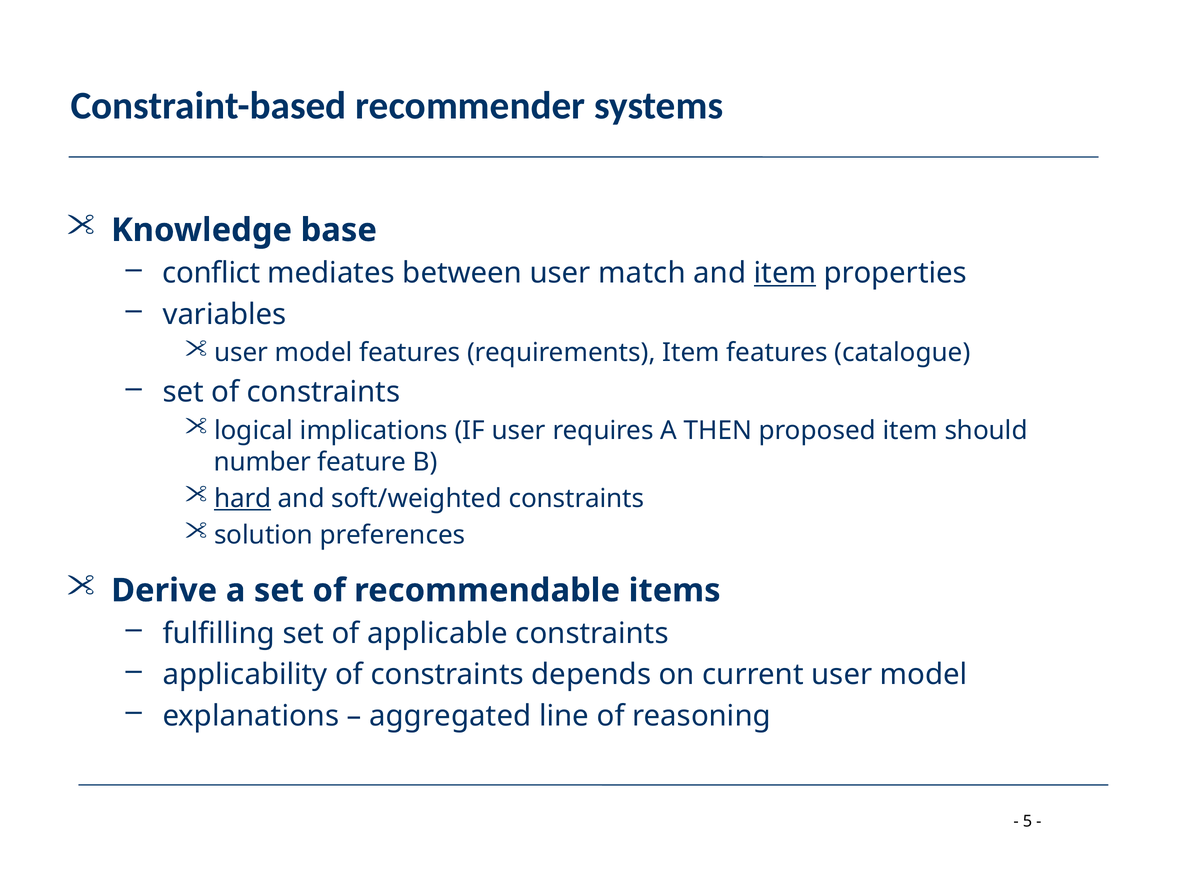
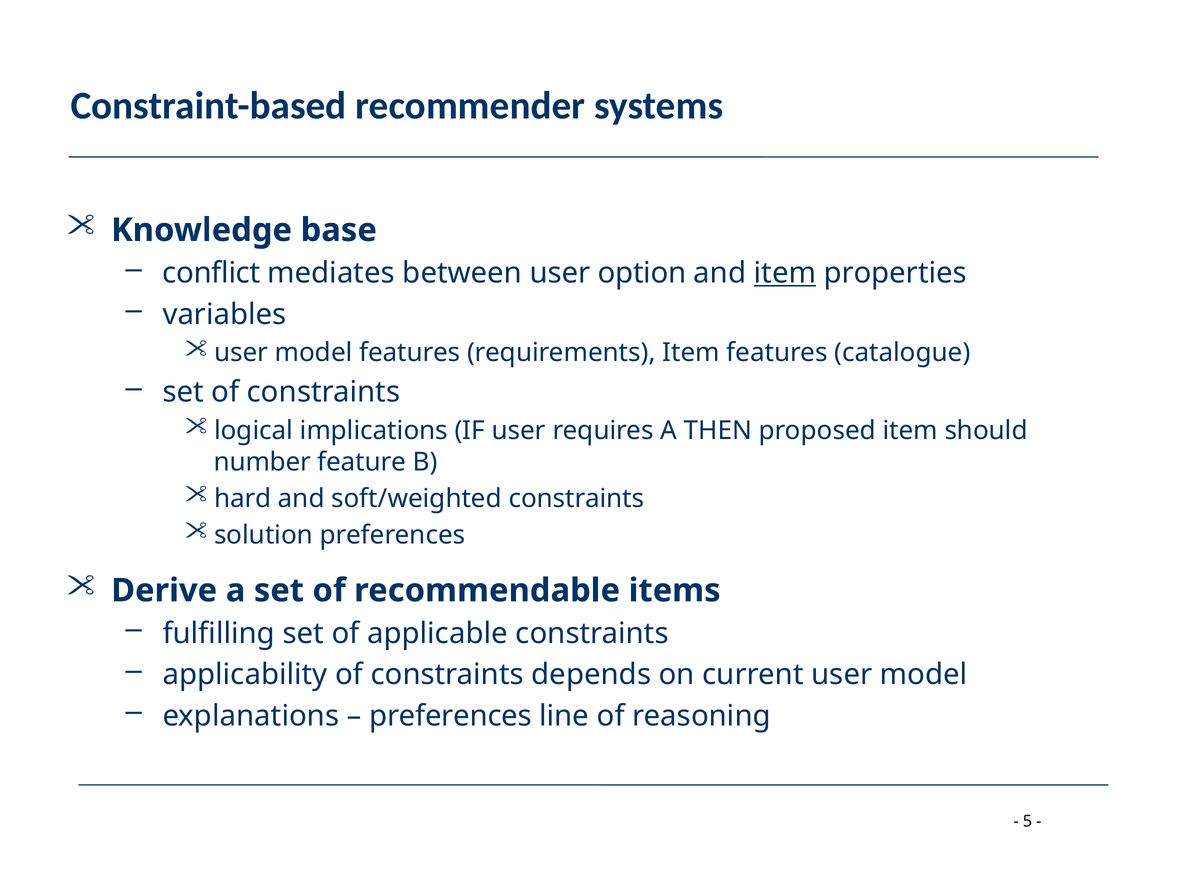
match: match -> option
hard underline: present -> none
aggregated at (450, 716): aggregated -> preferences
